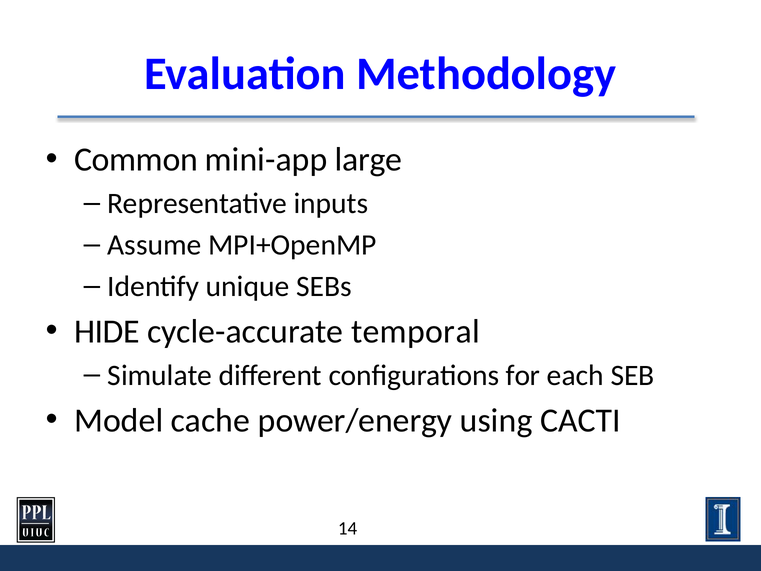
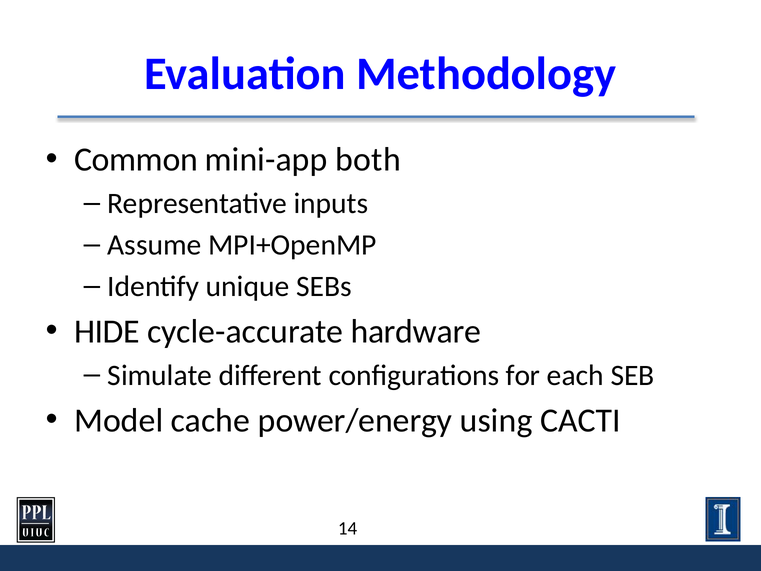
large: large -> both
temporal: temporal -> hardware
